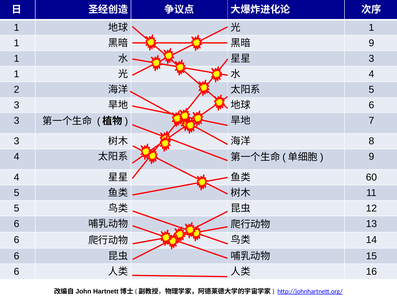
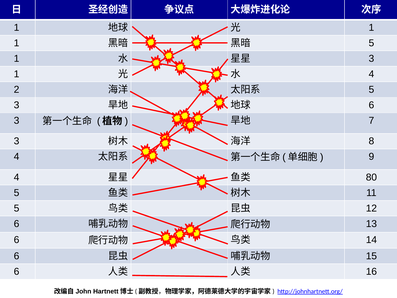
9 at (371, 43): 9 -> 5
60: 60 -> 80
